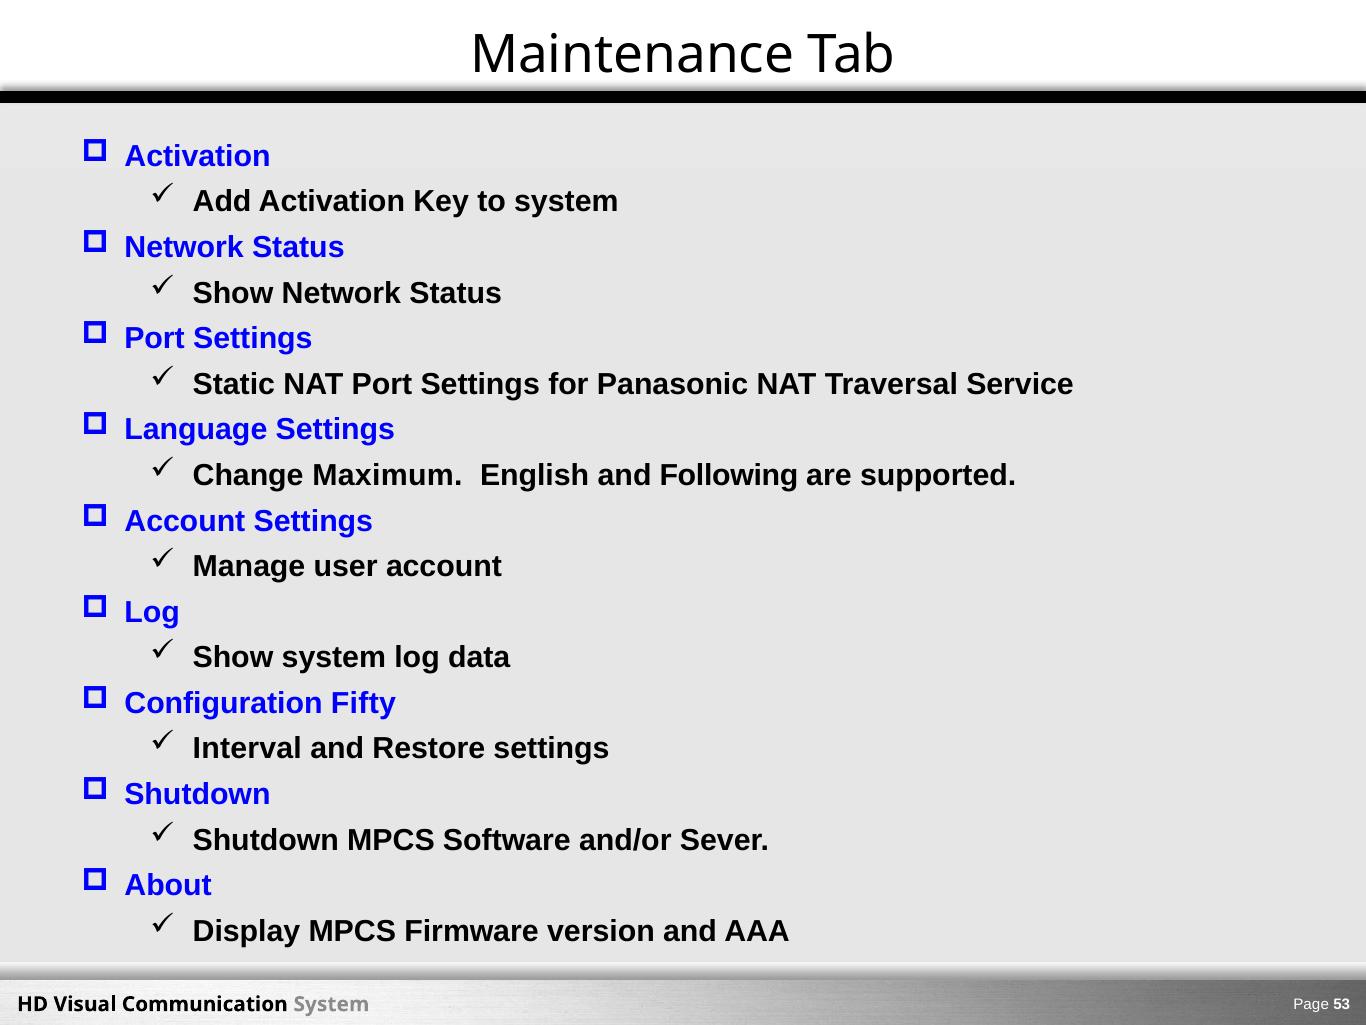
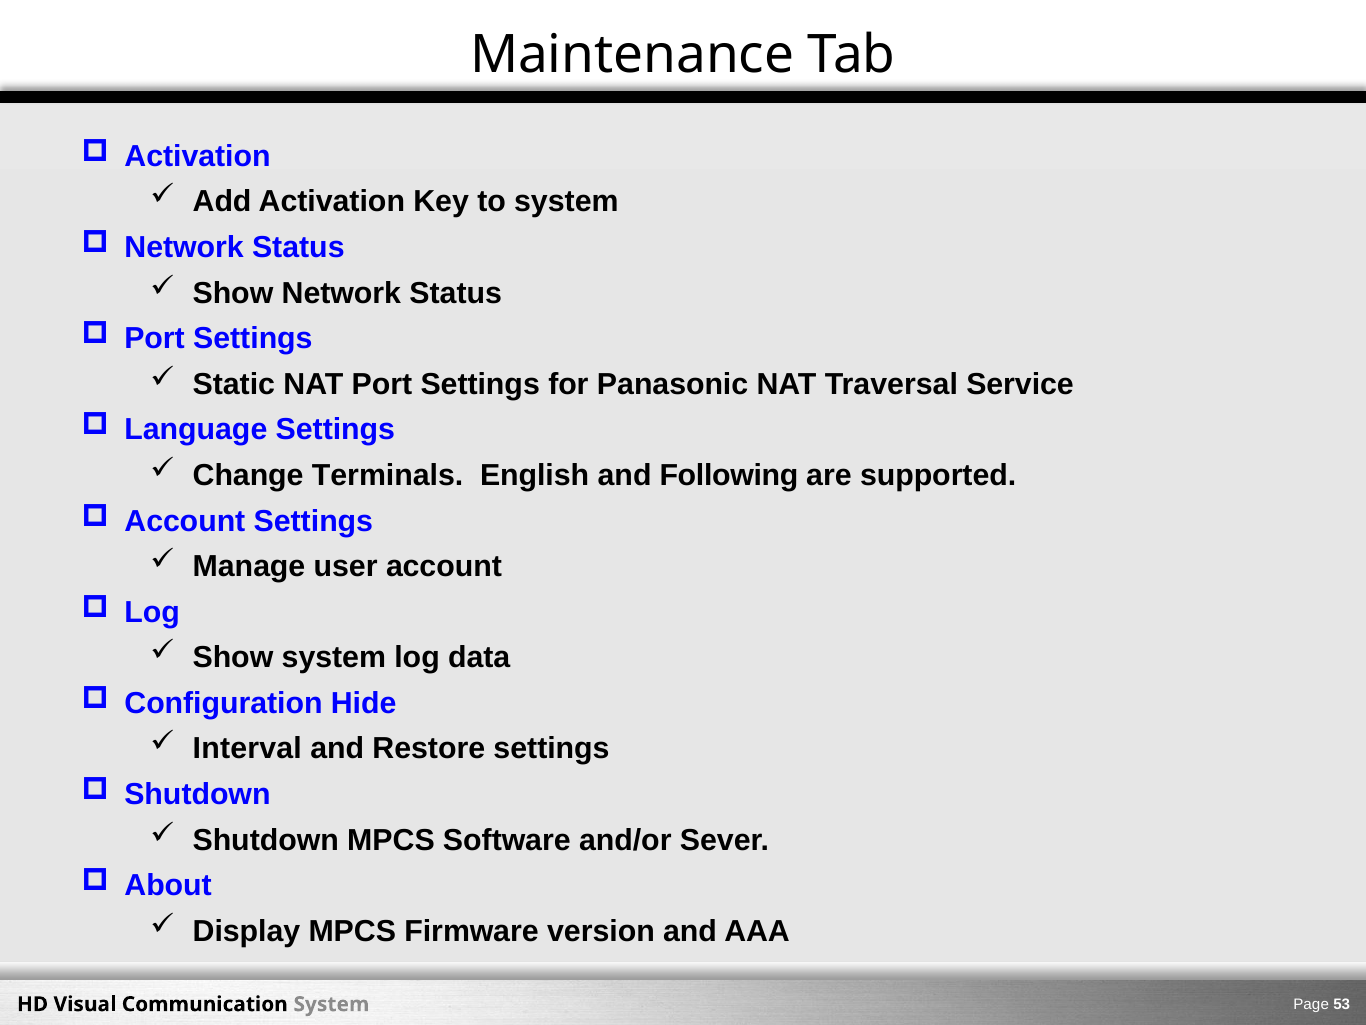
Maximum: Maximum -> Terminals
Fifty: Fifty -> Hide
